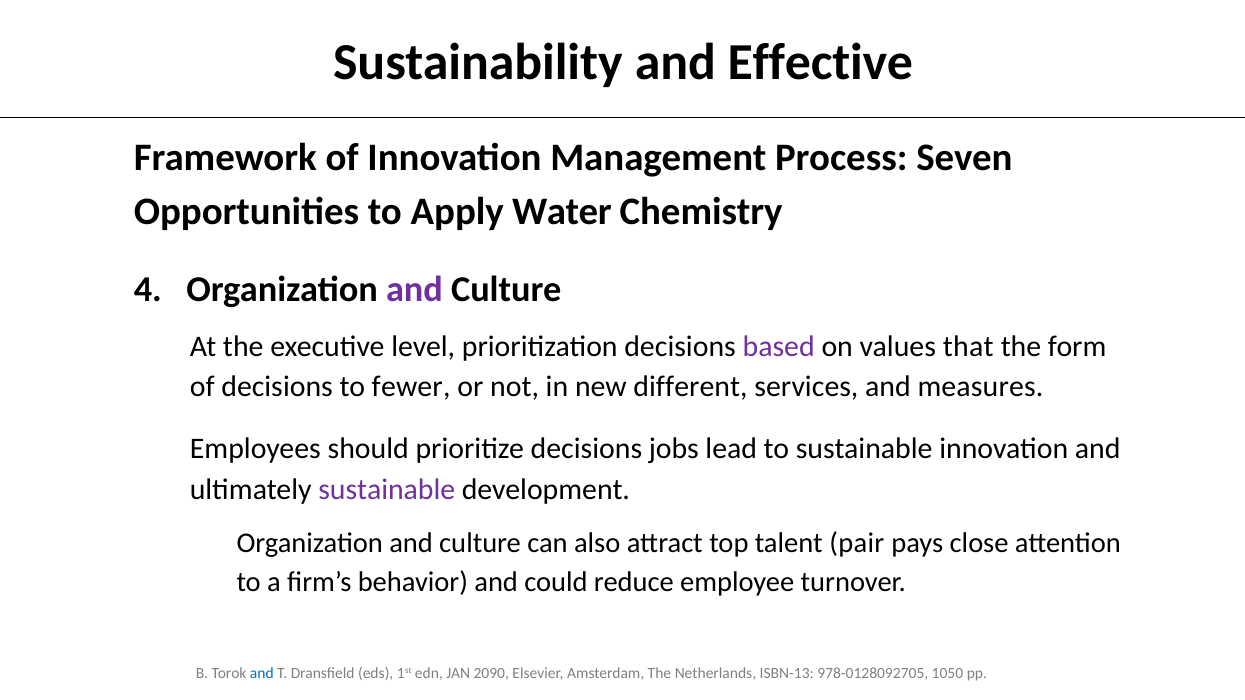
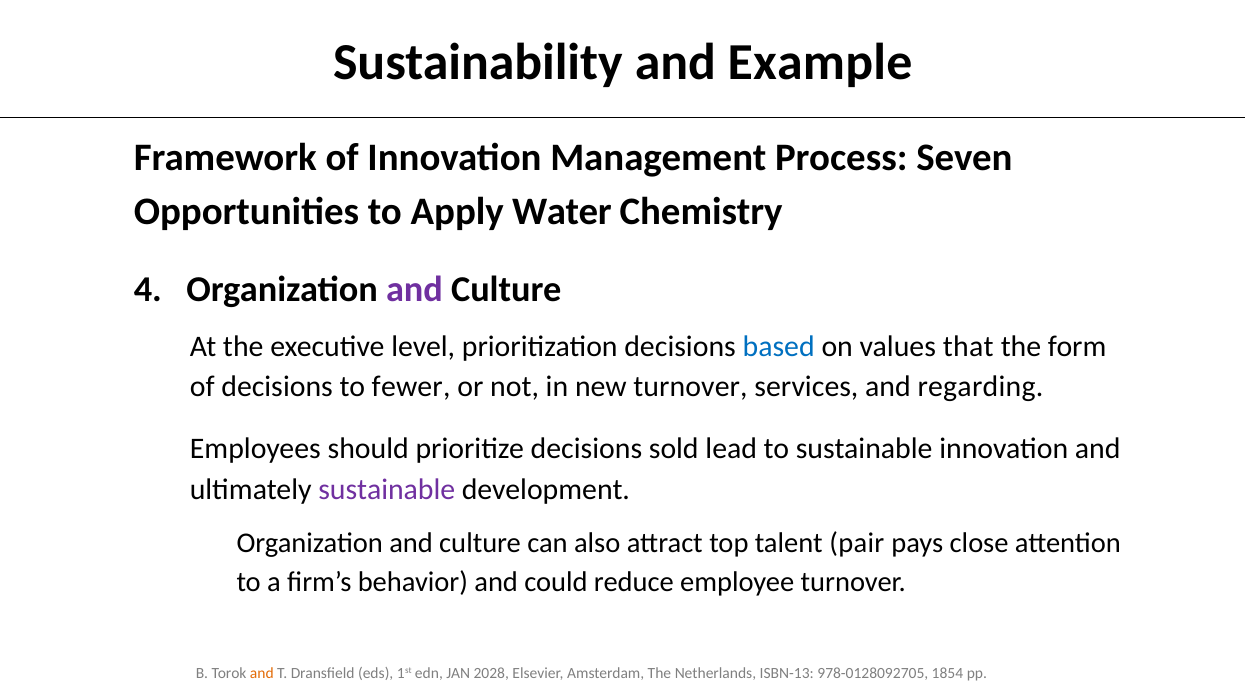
Effective: Effective -> Example
based colour: purple -> blue
new different: different -> turnover
measures: measures -> regarding
jobs: jobs -> sold
and at (262, 673) colour: blue -> orange
2090: 2090 -> 2028
1050: 1050 -> 1854
